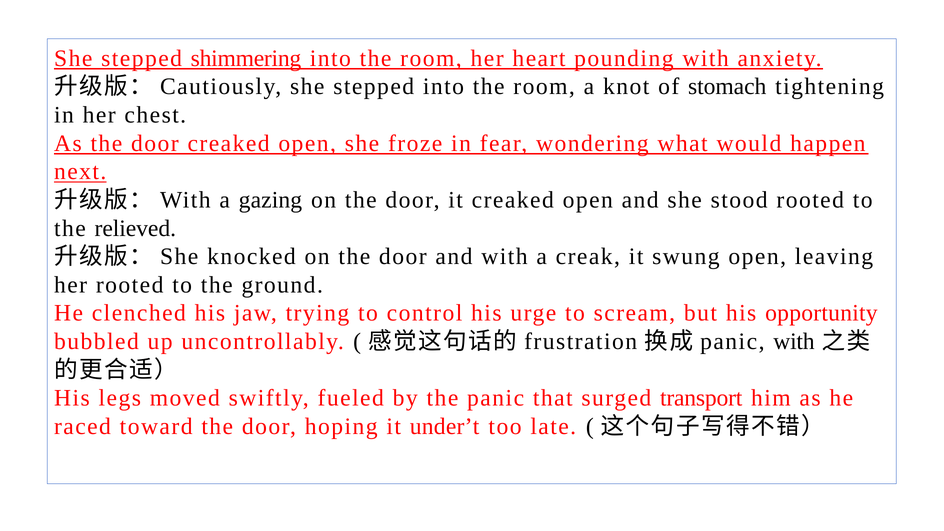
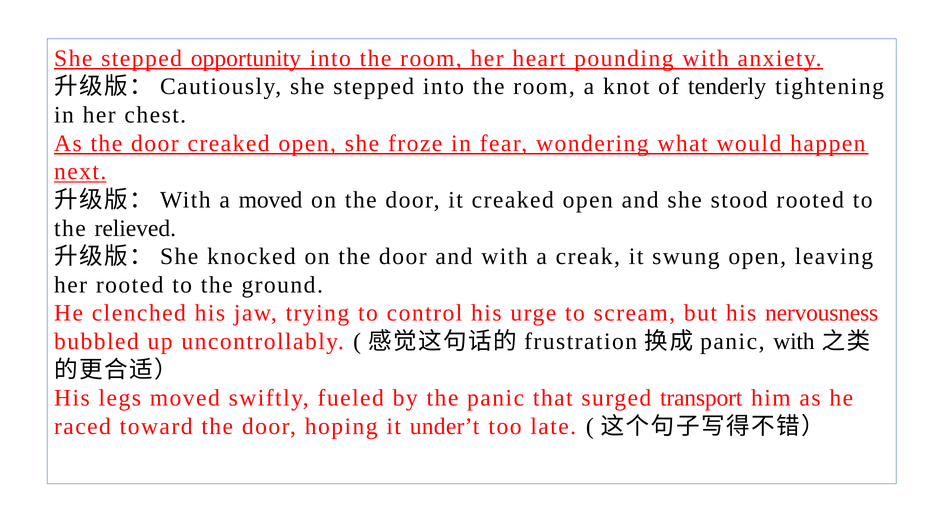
shimmering: shimmering -> opportunity
stomach: stomach -> tenderly
a gazing: gazing -> moved
opportunity: opportunity -> nervousness
